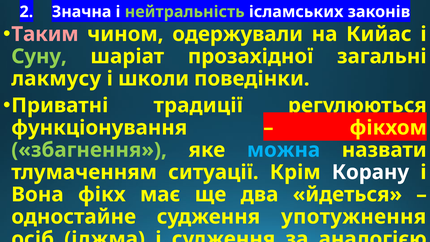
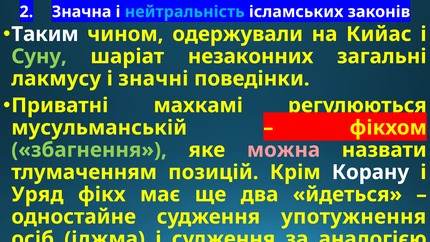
нейтральність colour: light green -> light blue
Таким colour: pink -> white
прозахідної: прозахідної -> незаконних
школи: школи -> значні
традиції: традиції -> махкамі
функціонування: функціонування -> мусульманській
можна colour: light blue -> pink
ситуації: ситуації -> позицій
Вона: Вона -> Уряд
